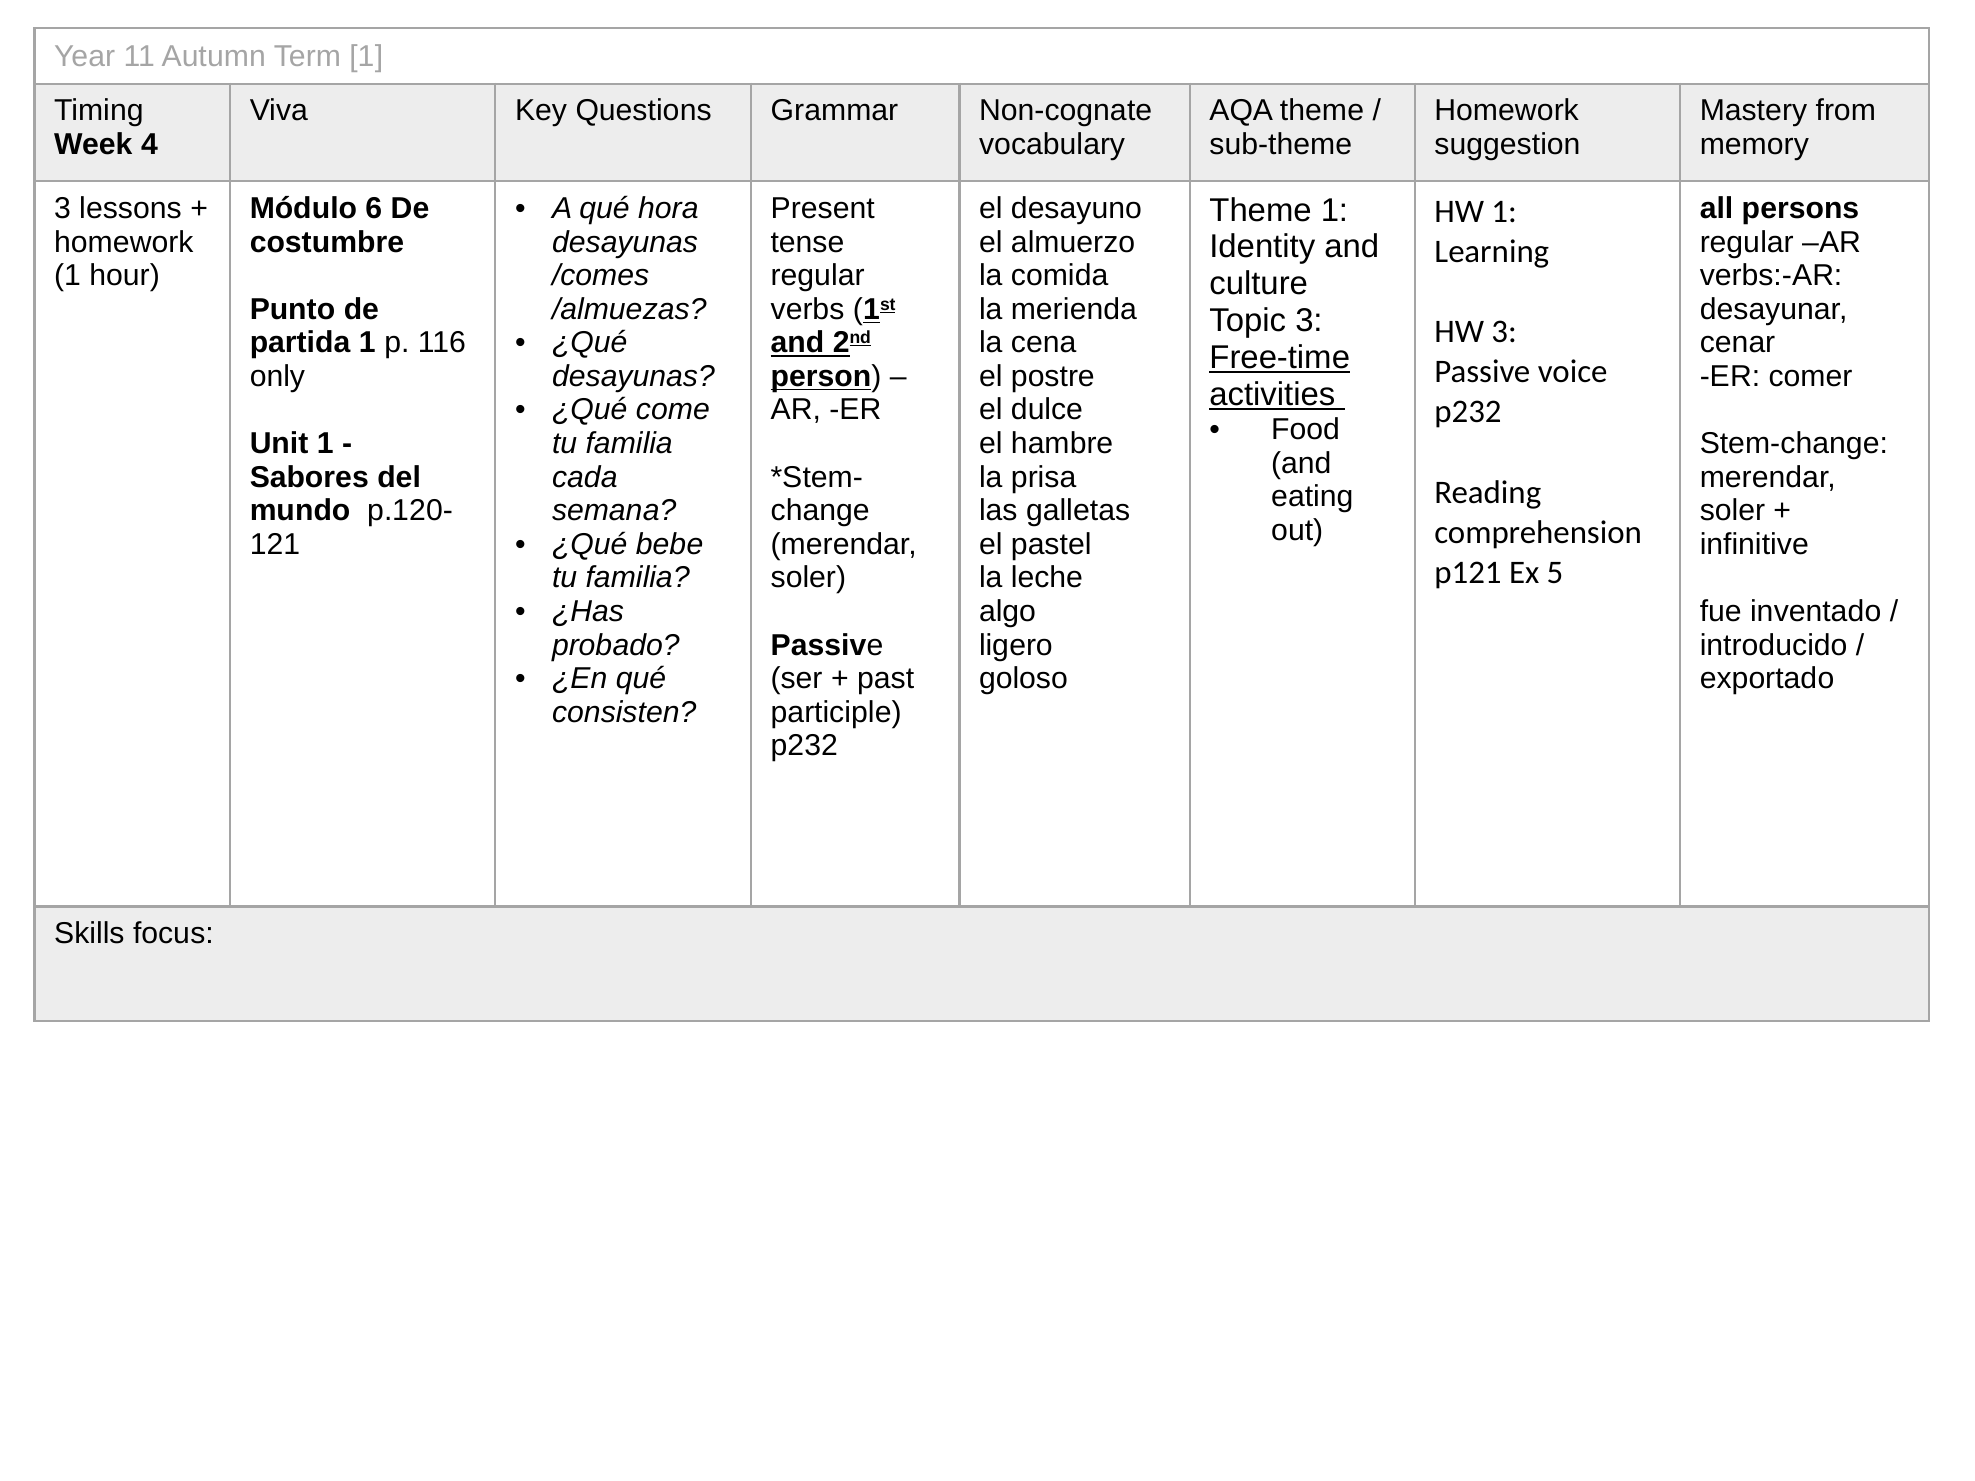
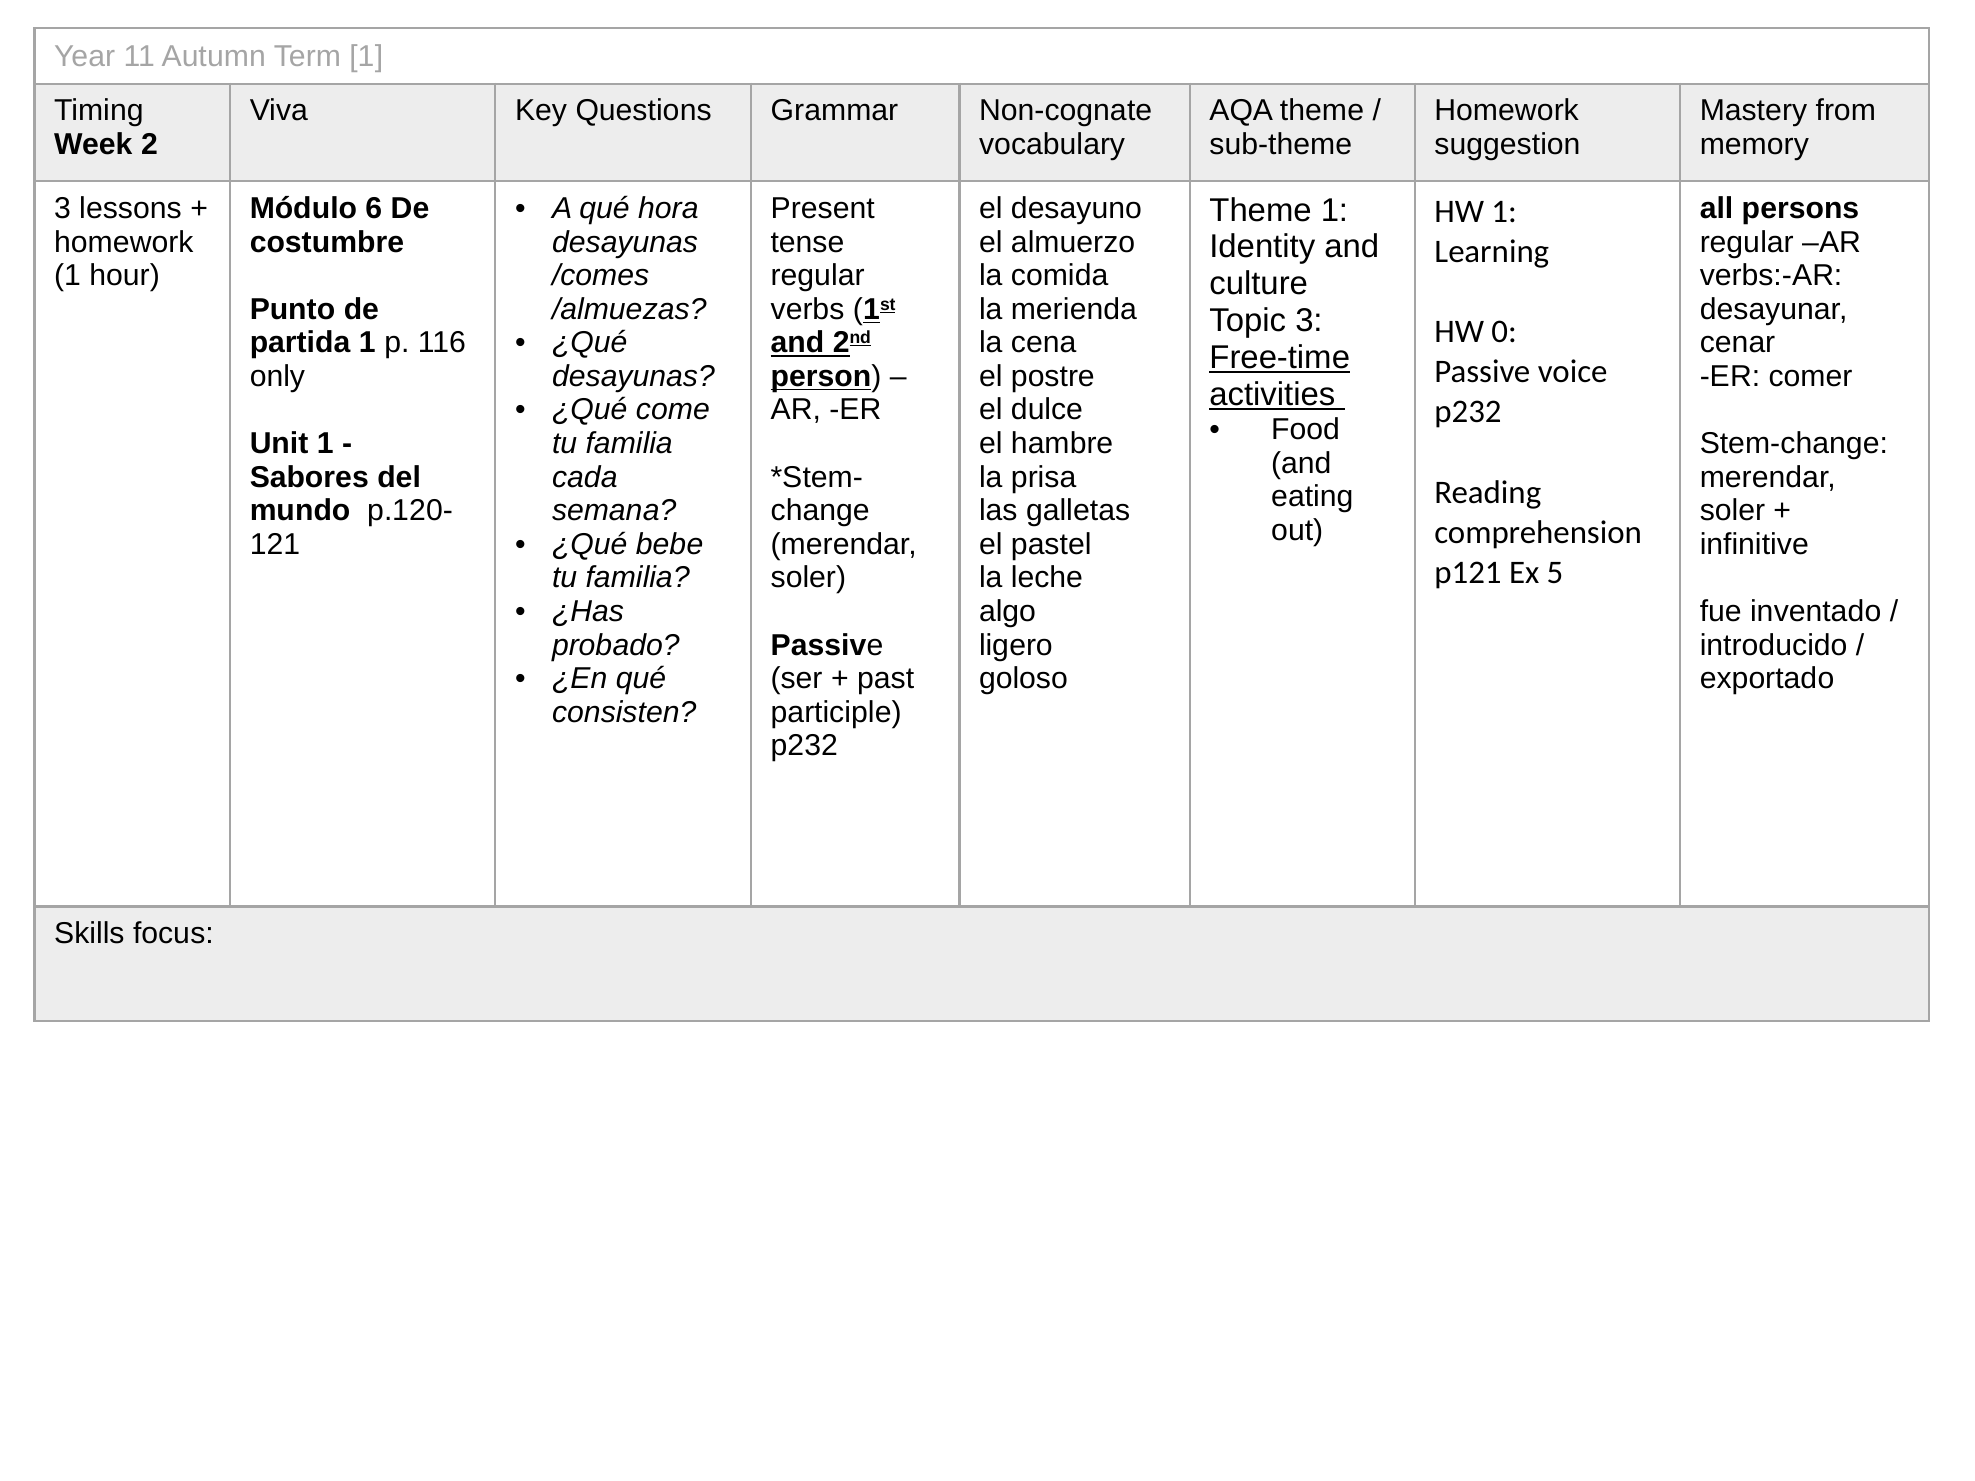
4: 4 -> 2
HW 3: 3 -> 0
